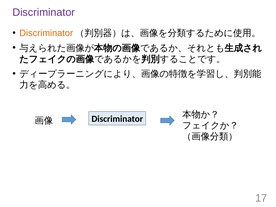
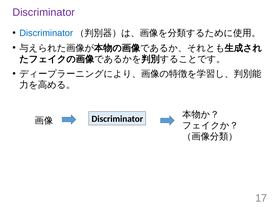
Discriminator at (46, 33) colour: orange -> blue
